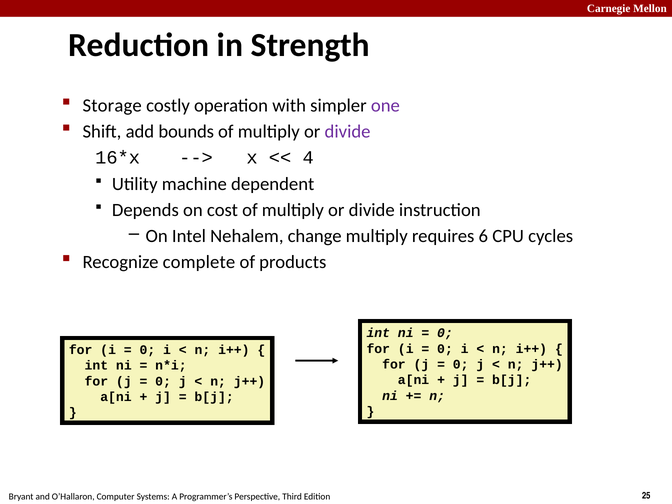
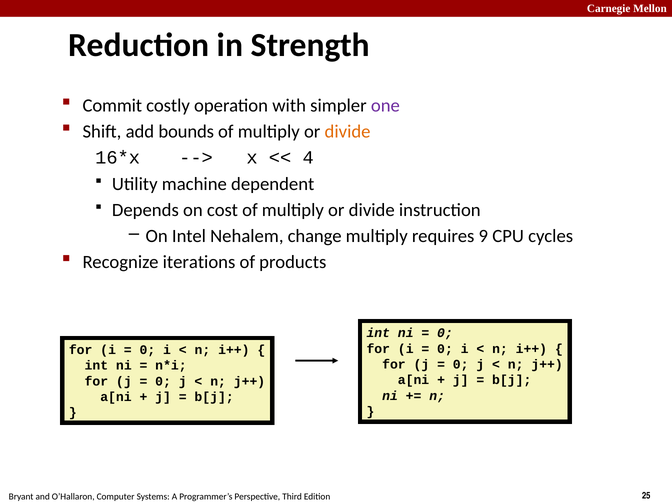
Storage: Storage -> Commit
divide at (348, 132) colour: purple -> orange
6: 6 -> 9
complete: complete -> iterations
